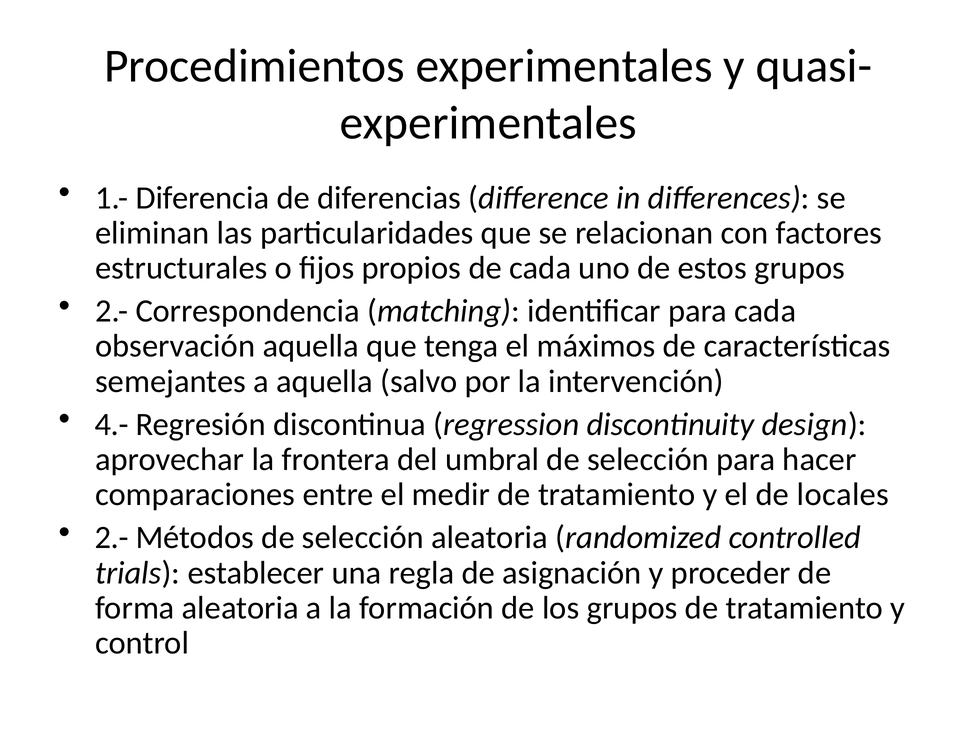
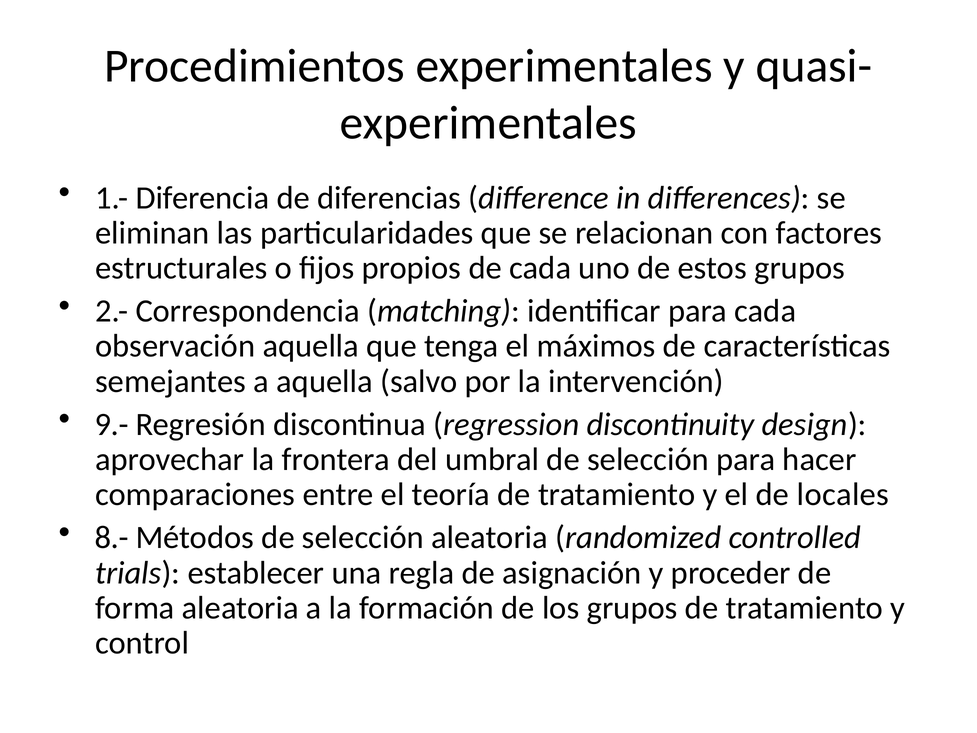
4.-: 4.- -> 9.-
medir: medir -> teoría
2.- at (112, 538): 2.- -> 8.-
